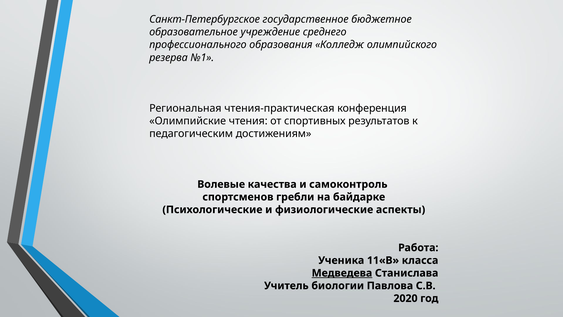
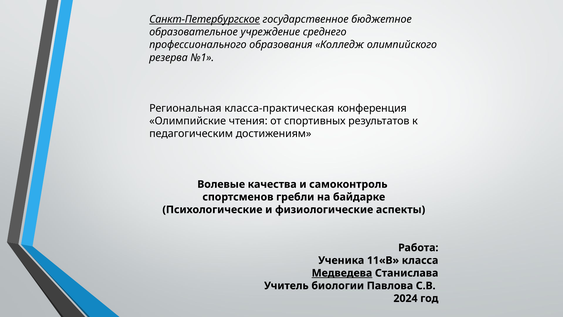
Санкт-Петербургское underline: none -> present
чтения-практическая: чтения-практическая -> класса-практическая
2020: 2020 -> 2024
